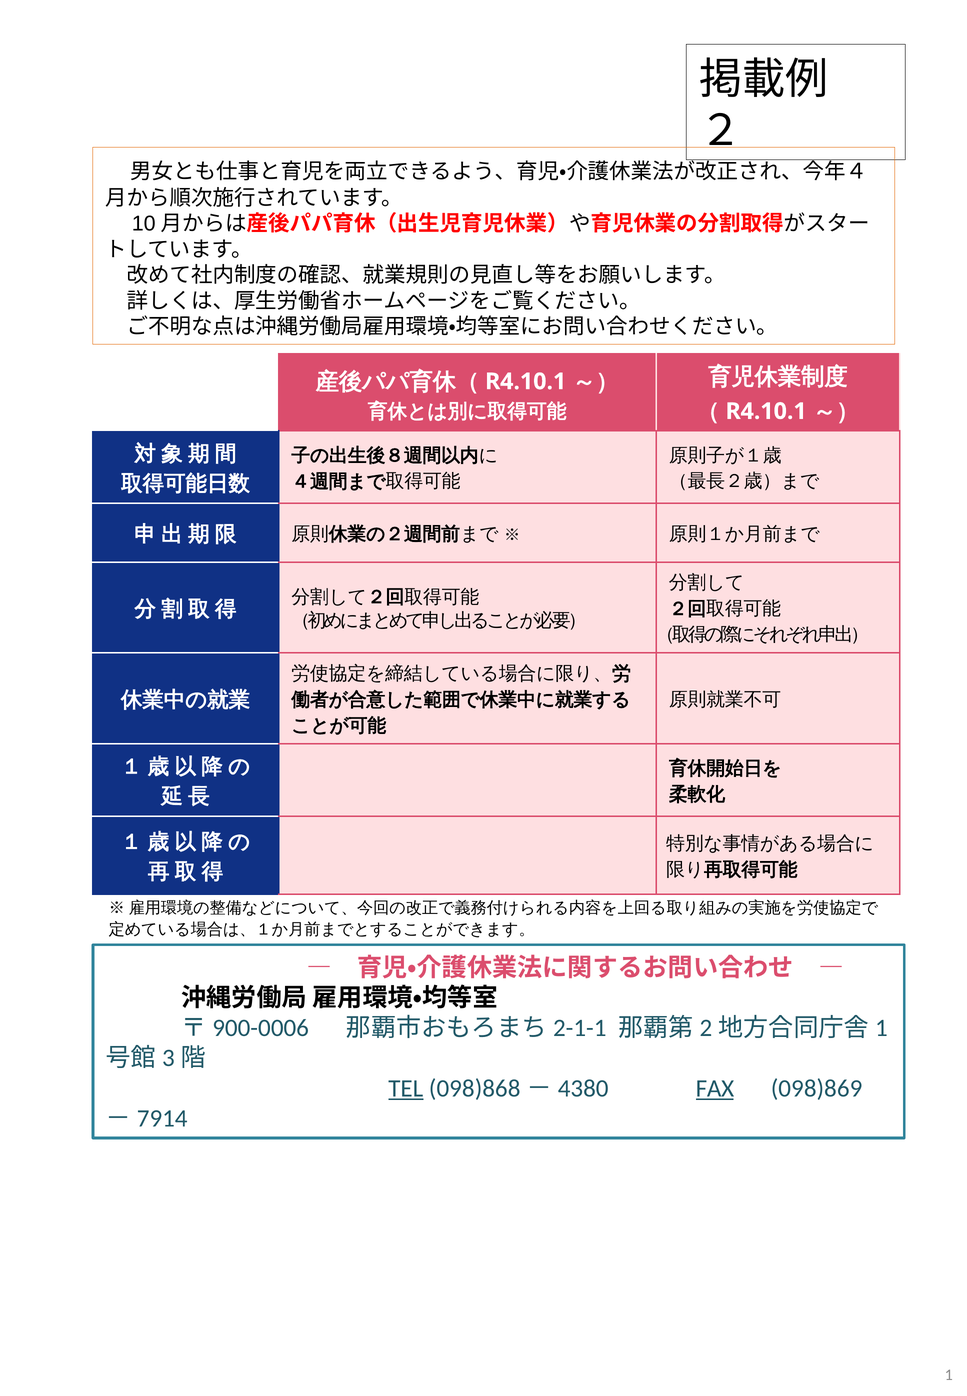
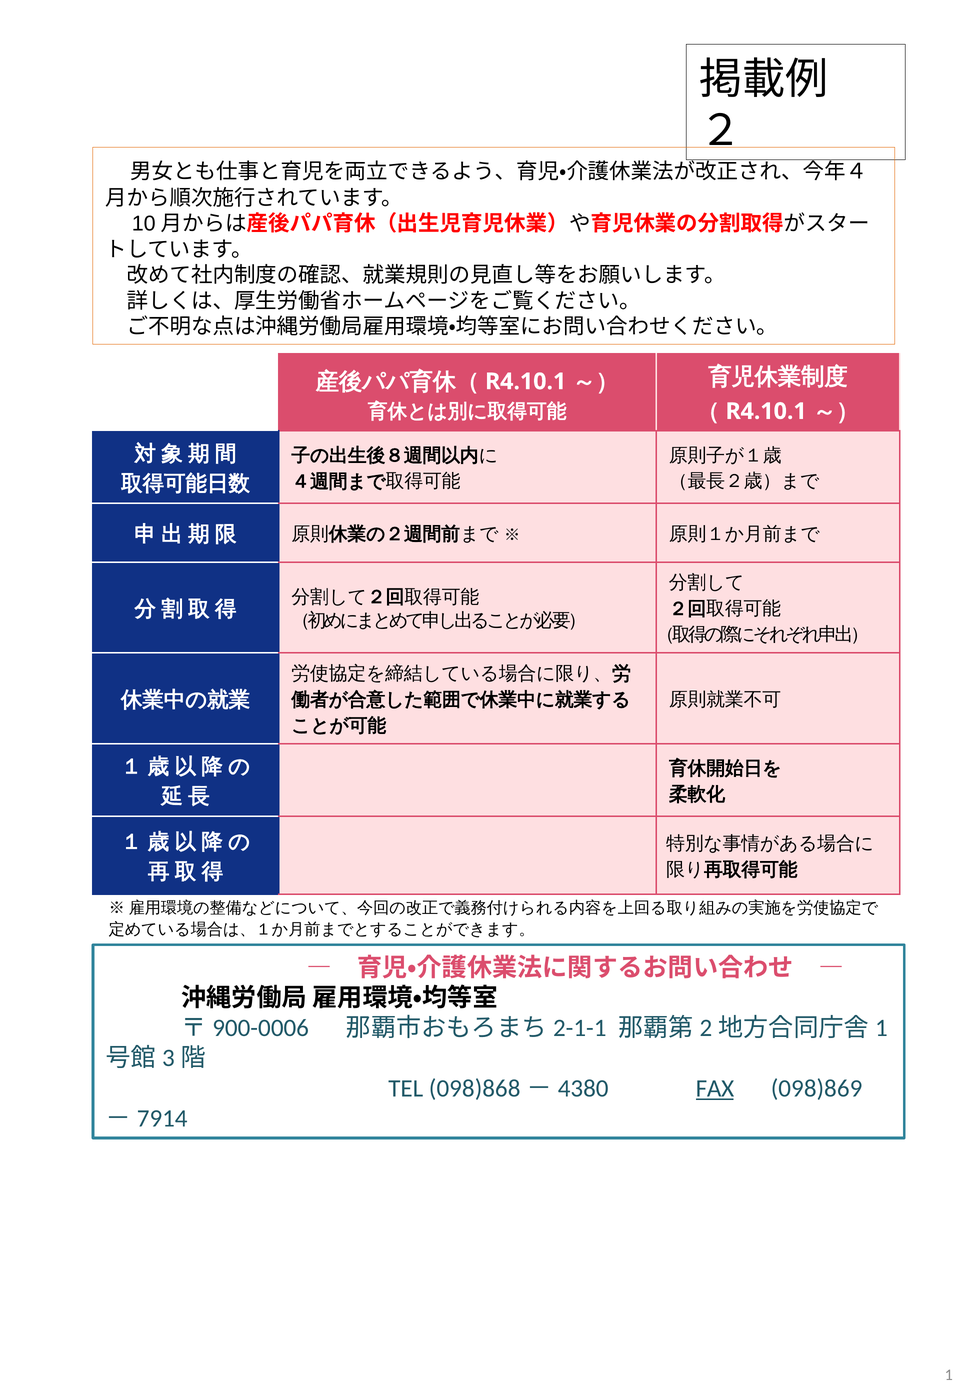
TEL underline: present -> none
